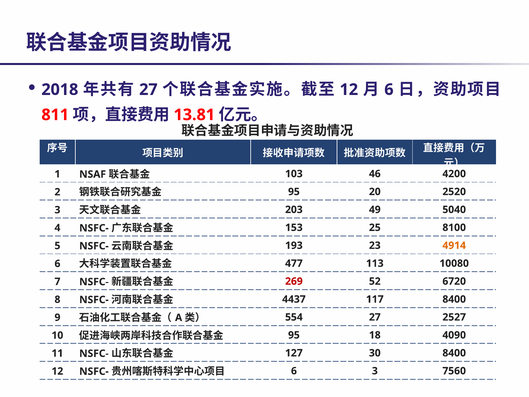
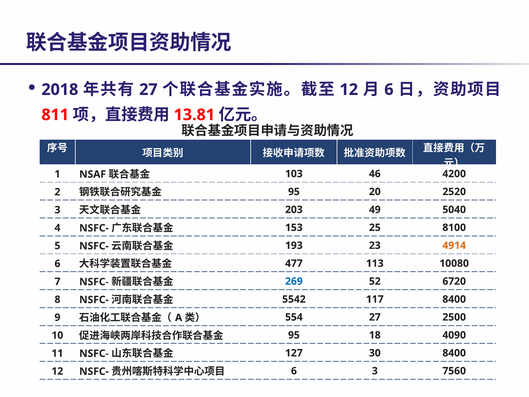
269 colour: red -> blue
4437: 4437 -> 5542
2527: 2527 -> 2500
